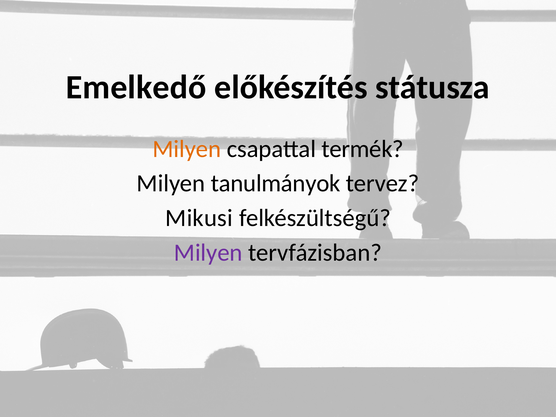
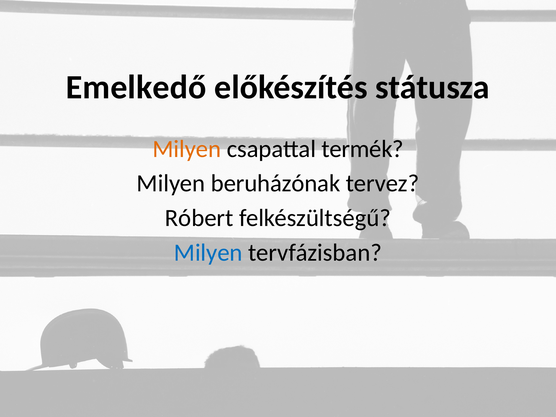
tanulmányok: tanulmányok -> beruházónak
Mikusi: Mikusi -> Róbert
Milyen at (208, 253) colour: purple -> blue
